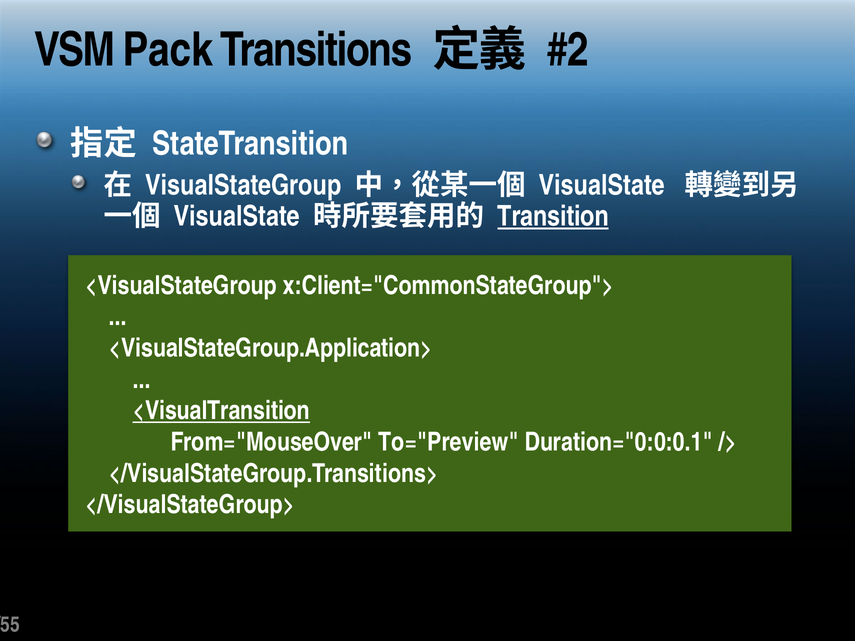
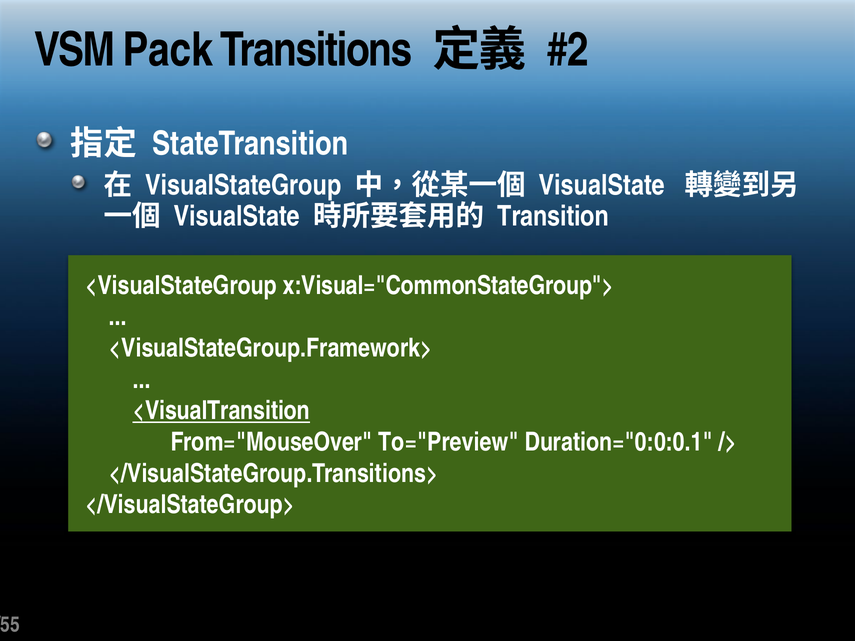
Transition underline: present -> none
x:Client="CommonStateGroup">: x:Client="CommonStateGroup"> -> x:Visual="CommonStateGroup">
<VisualStateGroup.Application>: <VisualStateGroup.Application> -> <VisualStateGroup.Framework>
